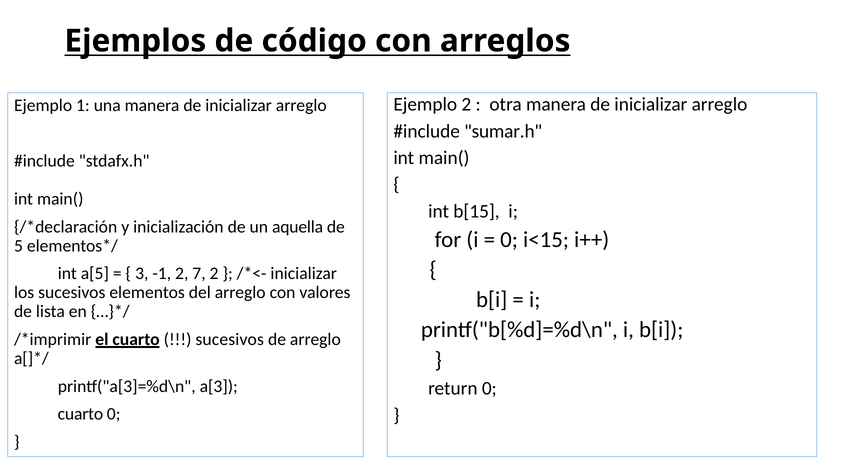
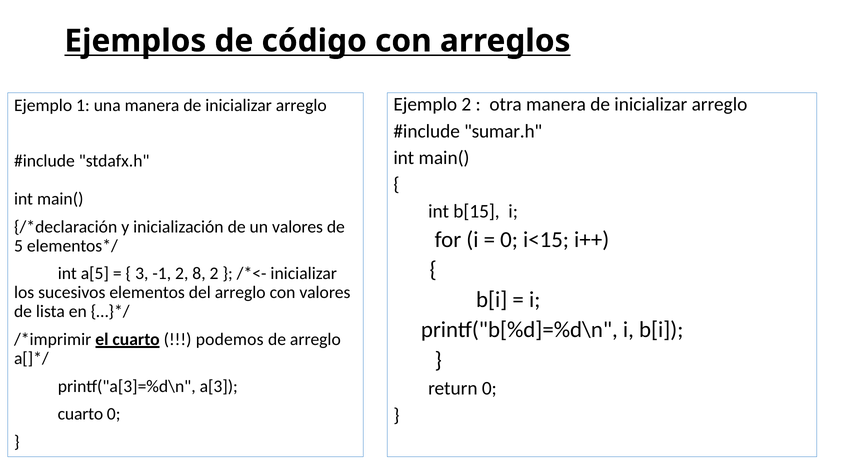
un aquella: aquella -> valores
7: 7 -> 8
sucesivos at (230, 339): sucesivos -> podemos
